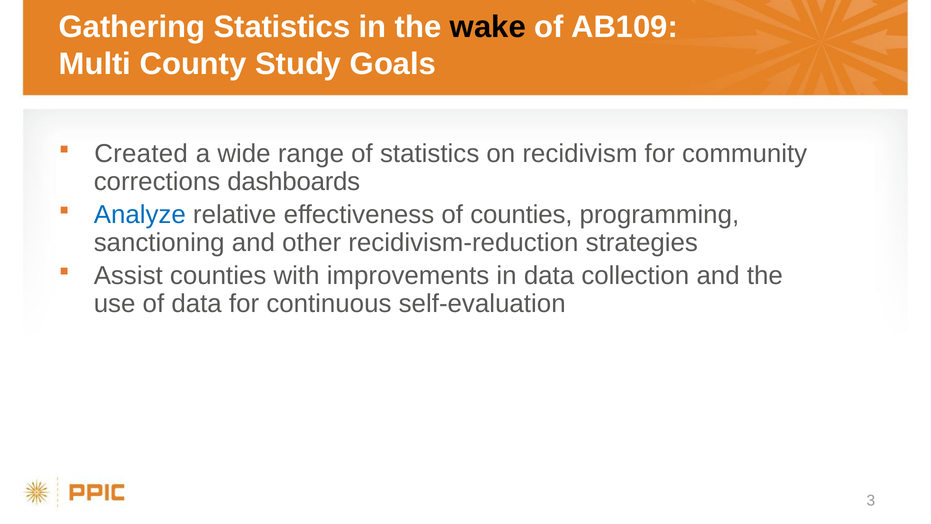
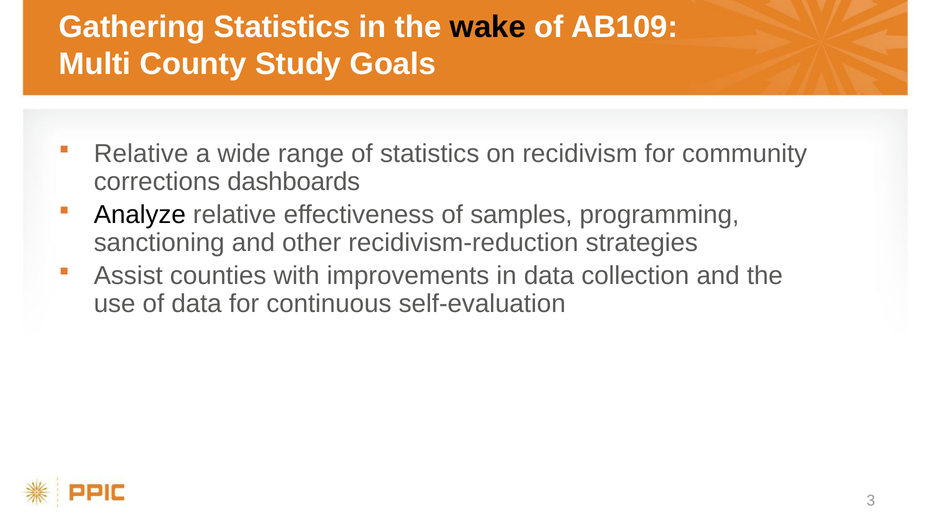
Created at (141, 153): Created -> Relative
Analyze colour: blue -> black
of counties: counties -> samples
